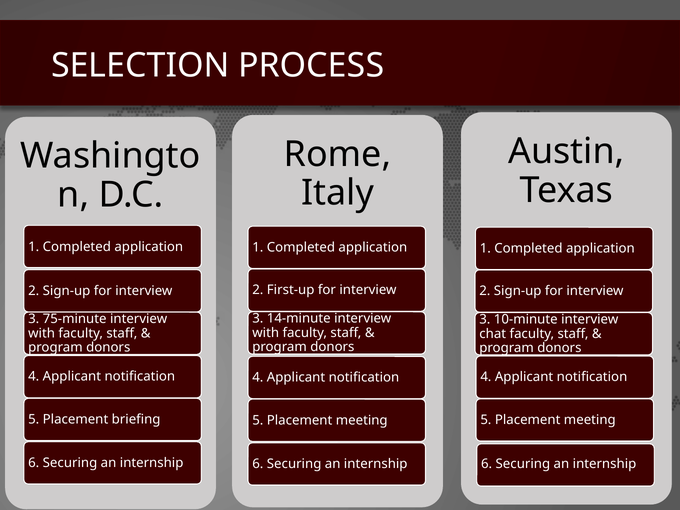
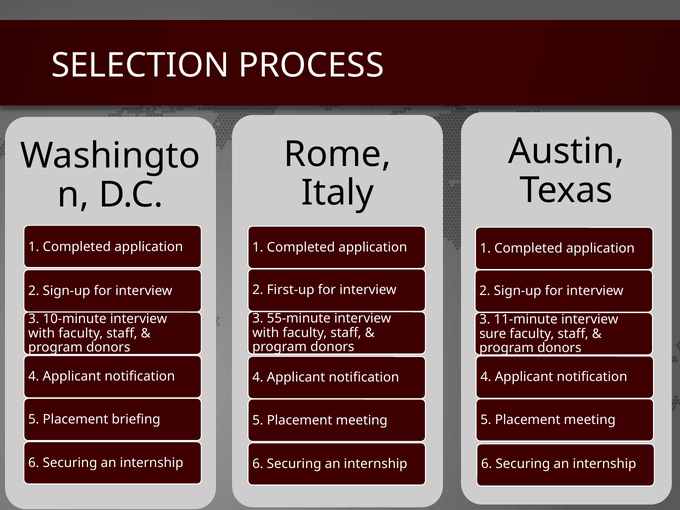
14-minute: 14-minute -> 55-minute
75-minute: 75-minute -> 10-minute
10-minute: 10-minute -> 11-minute
chat: chat -> sure
